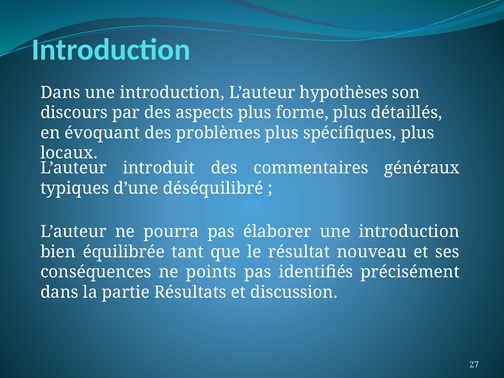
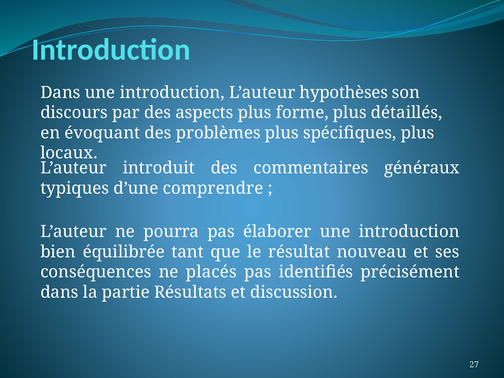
déséquilibré: déséquilibré -> comprendre
points: points -> placés
